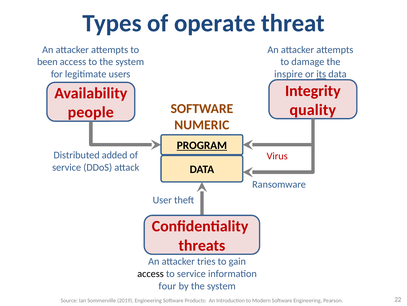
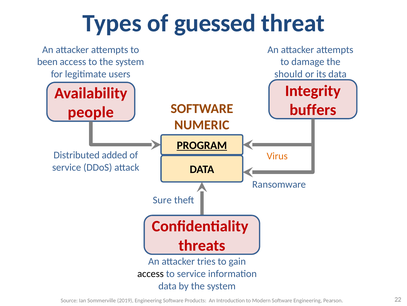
operate: operate -> guessed
inspire: inspire -> should
its underline: present -> none
quality: quality -> buffers
Virus colour: red -> orange
User: User -> Sure
four at (167, 285): four -> data
